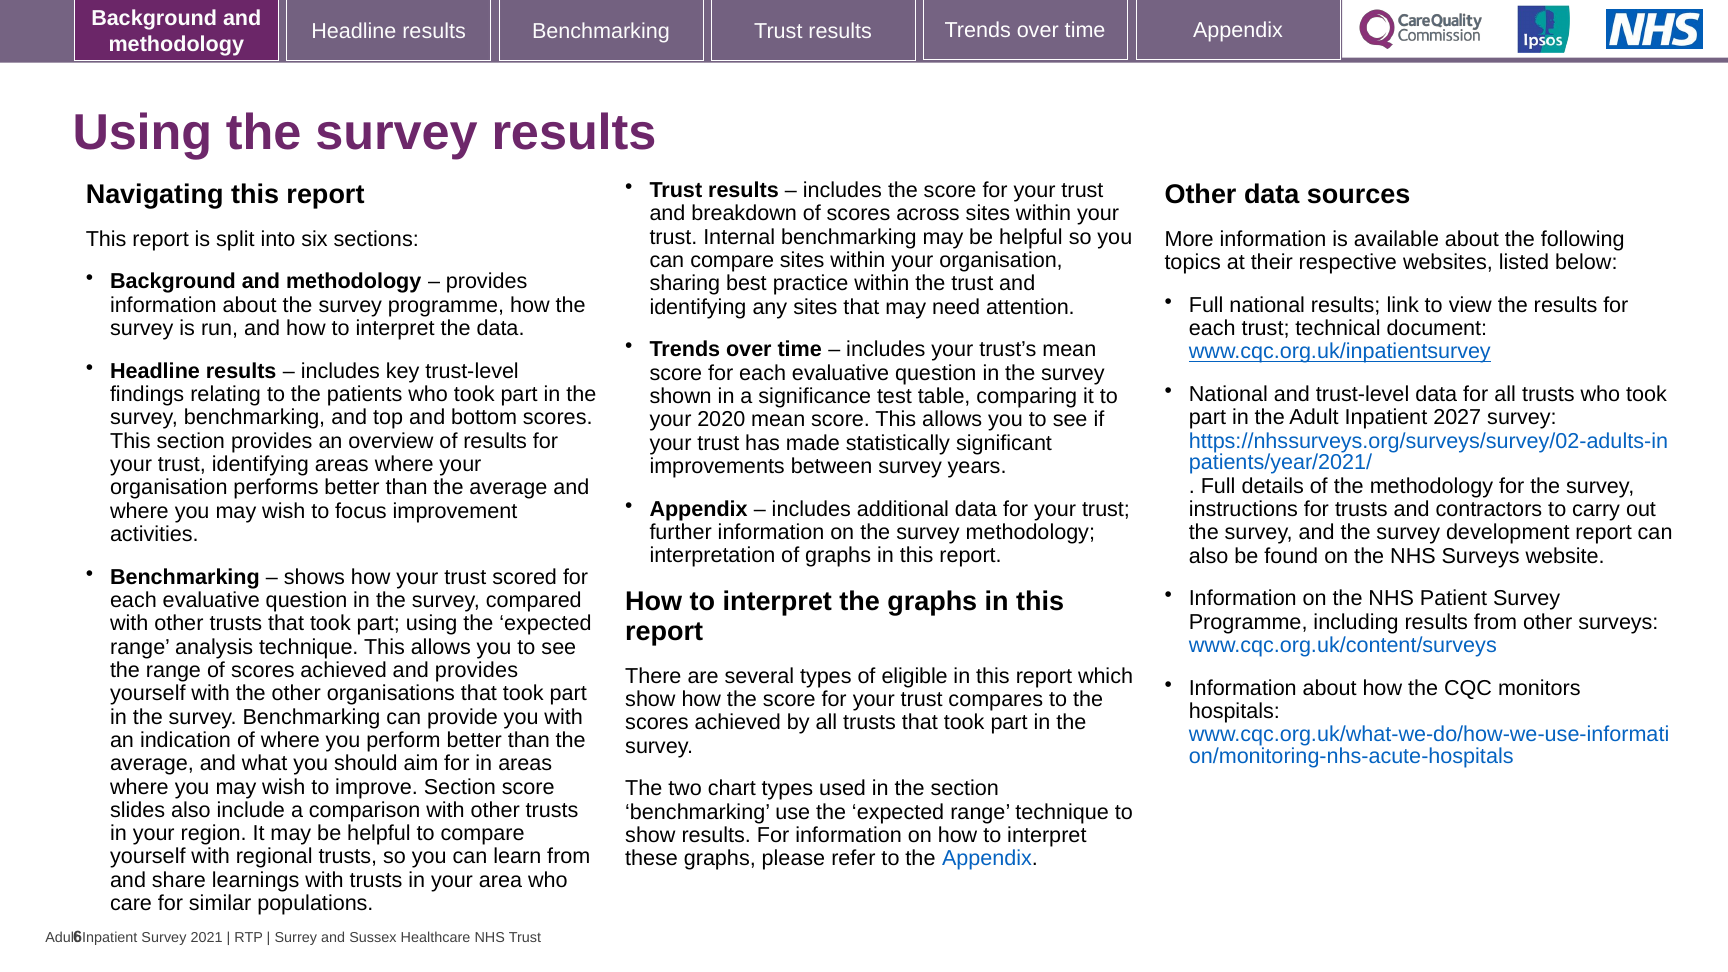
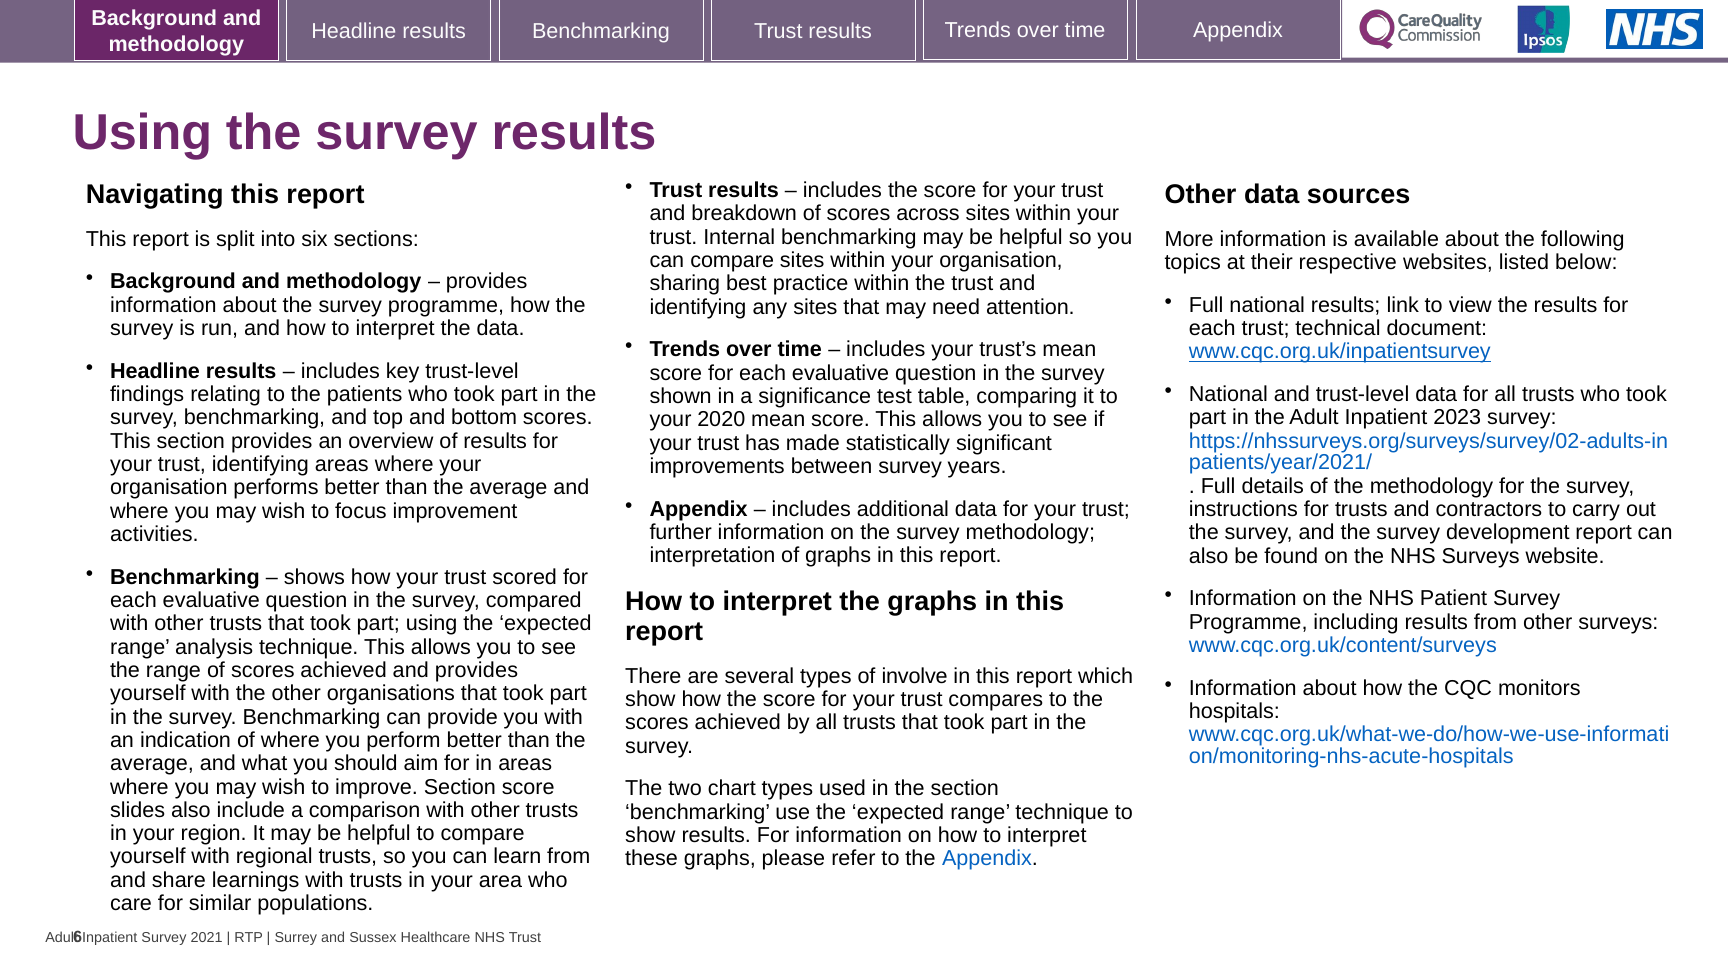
2027: 2027 -> 2023
eligible: eligible -> involve
